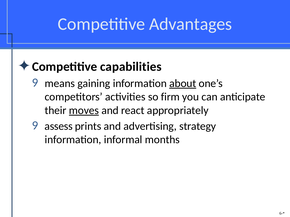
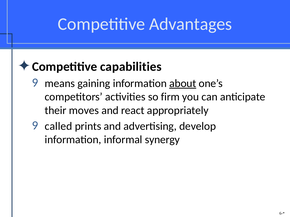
moves underline: present -> none
assess: assess -> called
strategy: strategy -> develop
months: months -> synergy
